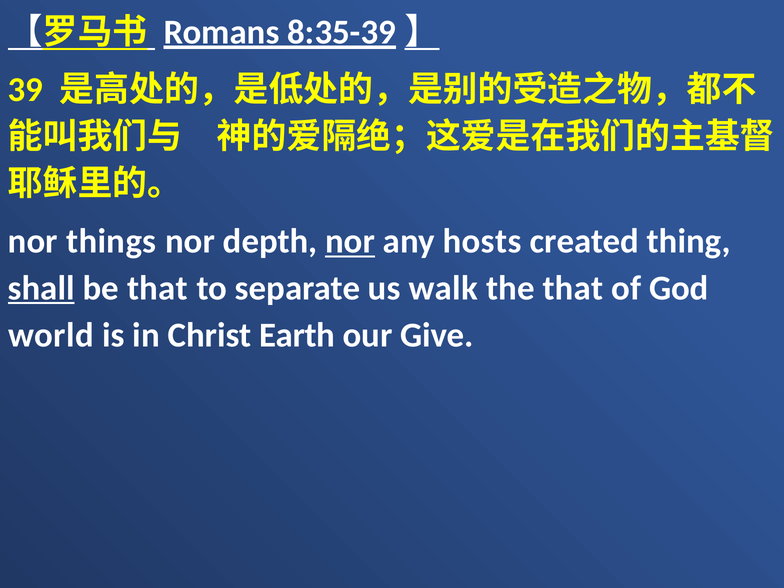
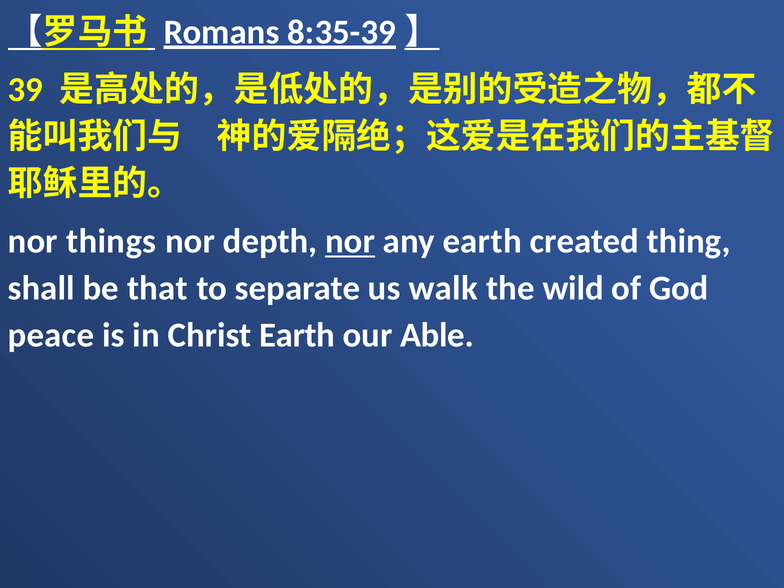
any hosts: hosts -> earth
shall underline: present -> none
the that: that -> wild
world: world -> peace
Give: Give -> Able
